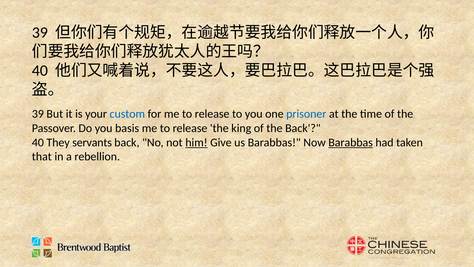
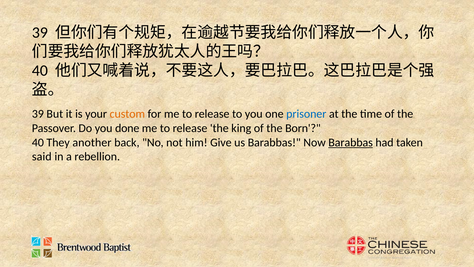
custom colour: blue -> orange
basis: basis -> done
the Back: Back -> Born
servants: servants -> another
him underline: present -> none
that: that -> said
